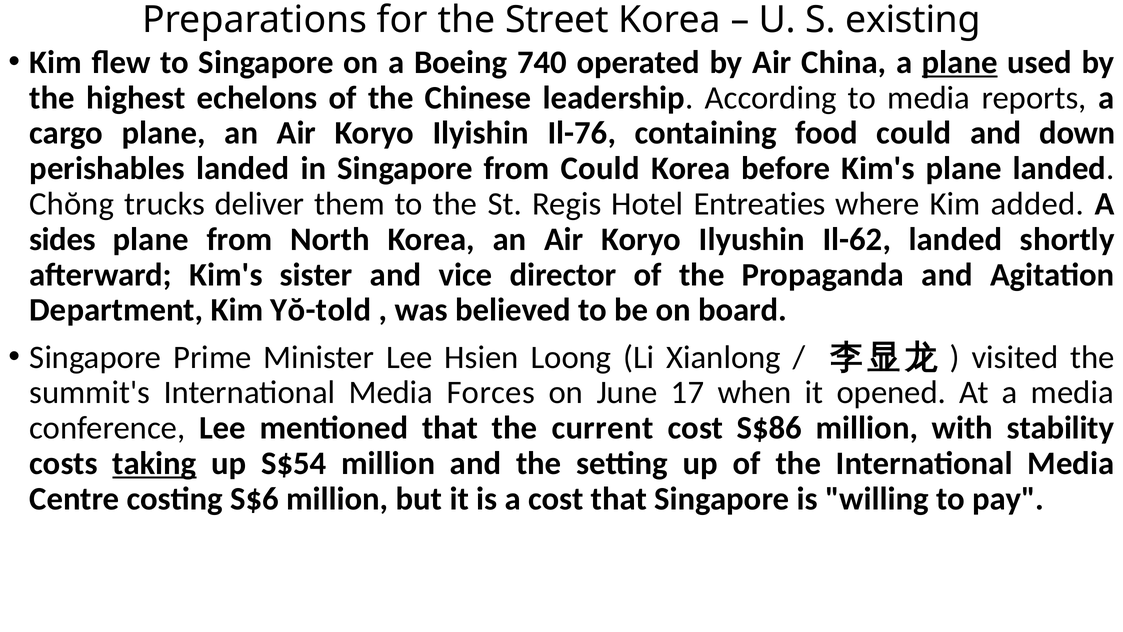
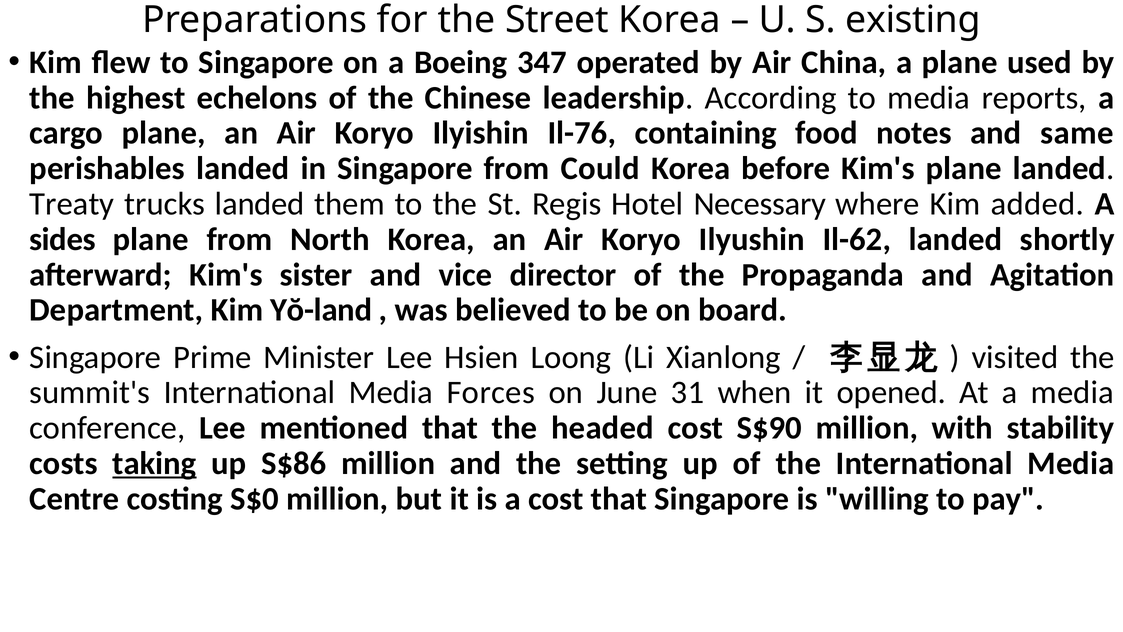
740: 740 -> 347
plane at (960, 62) underline: present -> none
food could: could -> notes
down: down -> same
Chŏng: Chŏng -> Treaty
trucks deliver: deliver -> landed
Entreaties: Entreaties -> Necessary
Yŏ-told: Yŏ-told -> Yŏ-land
17: 17 -> 31
current: current -> headed
S$86: S$86 -> S$90
S$54: S$54 -> S$86
S$6: S$6 -> S$0
